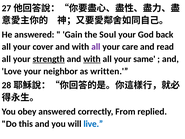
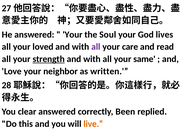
Gain at (73, 34): Gain -> Your
back: back -> lives
cover: cover -> loved
with at (92, 59) underline: present -> none
obey: obey -> clear
From: From -> Been
live colour: blue -> orange
